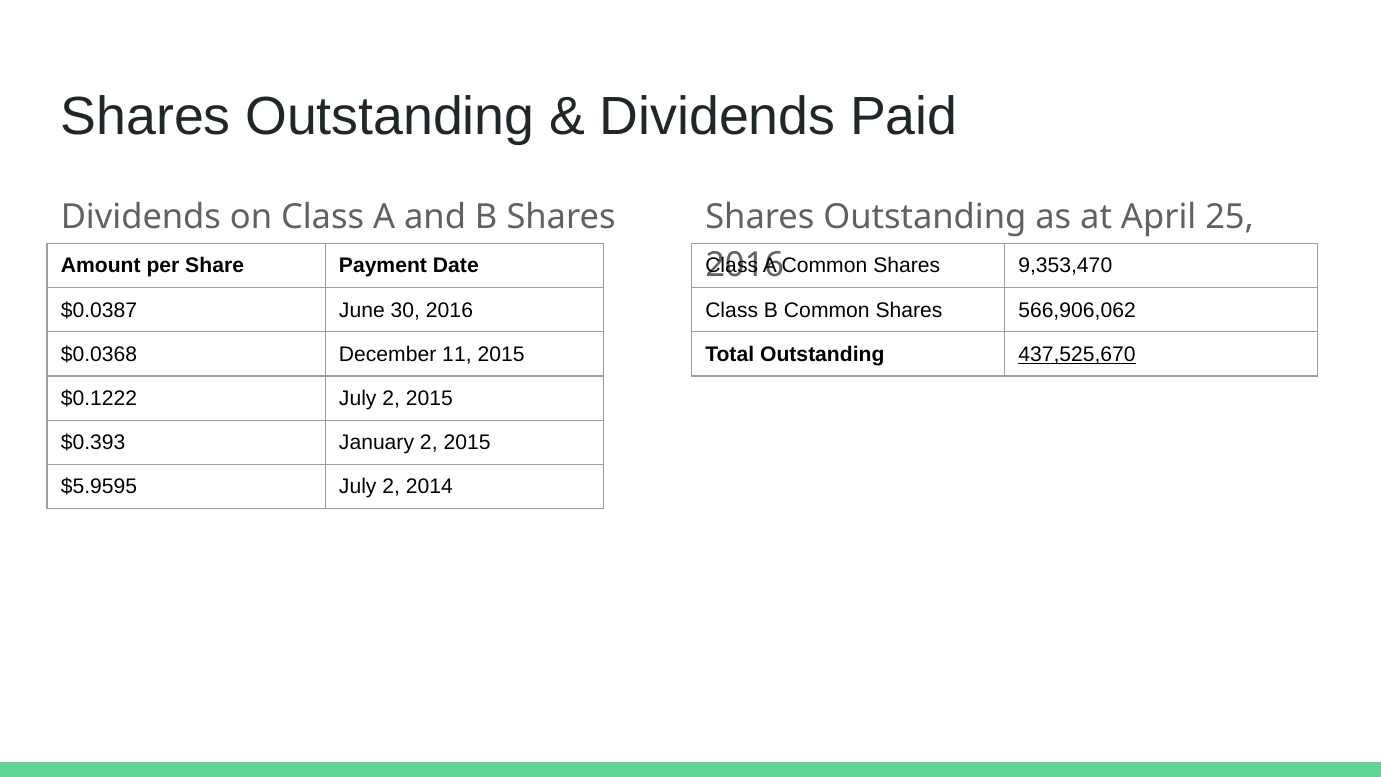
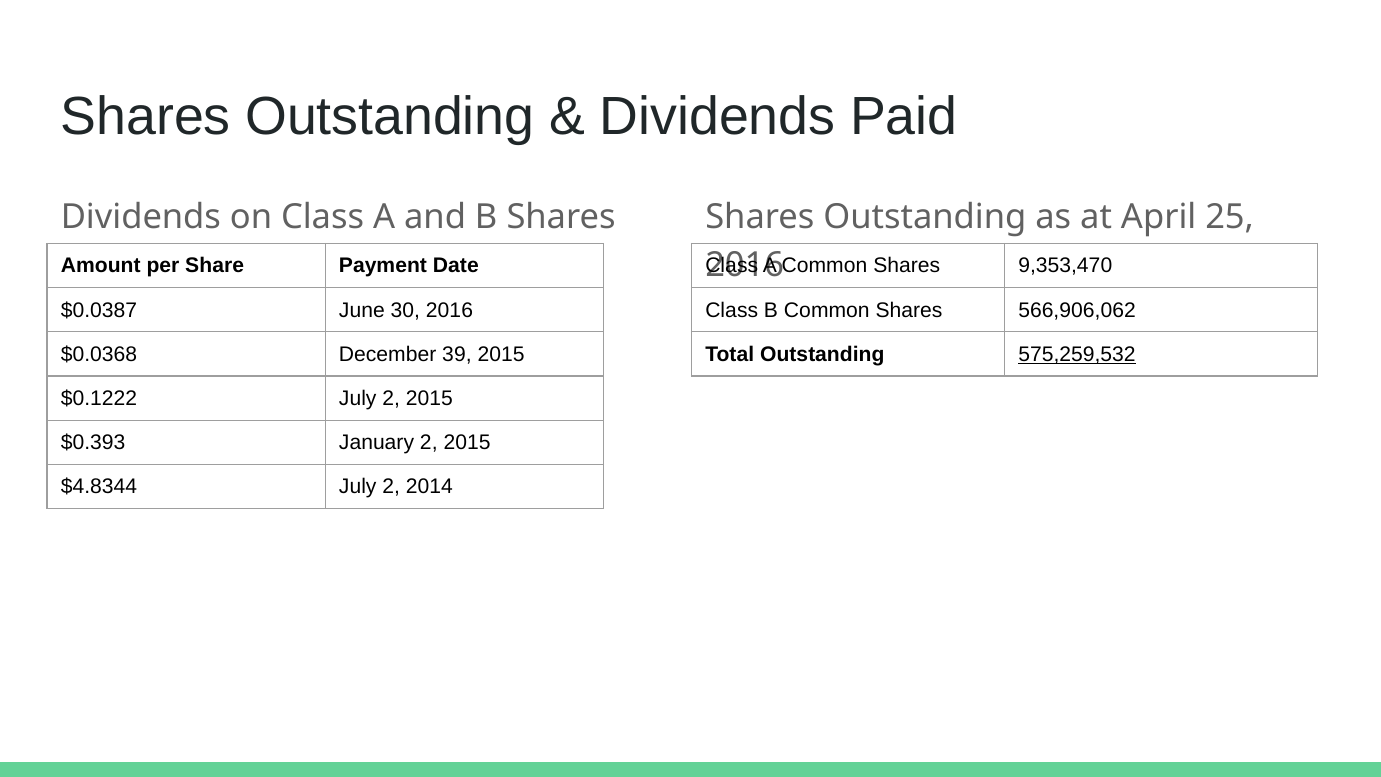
11: 11 -> 39
437,525,670: 437,525,670 -> 575,259,532
$5.9595: $5.9595 -> $4.8344
